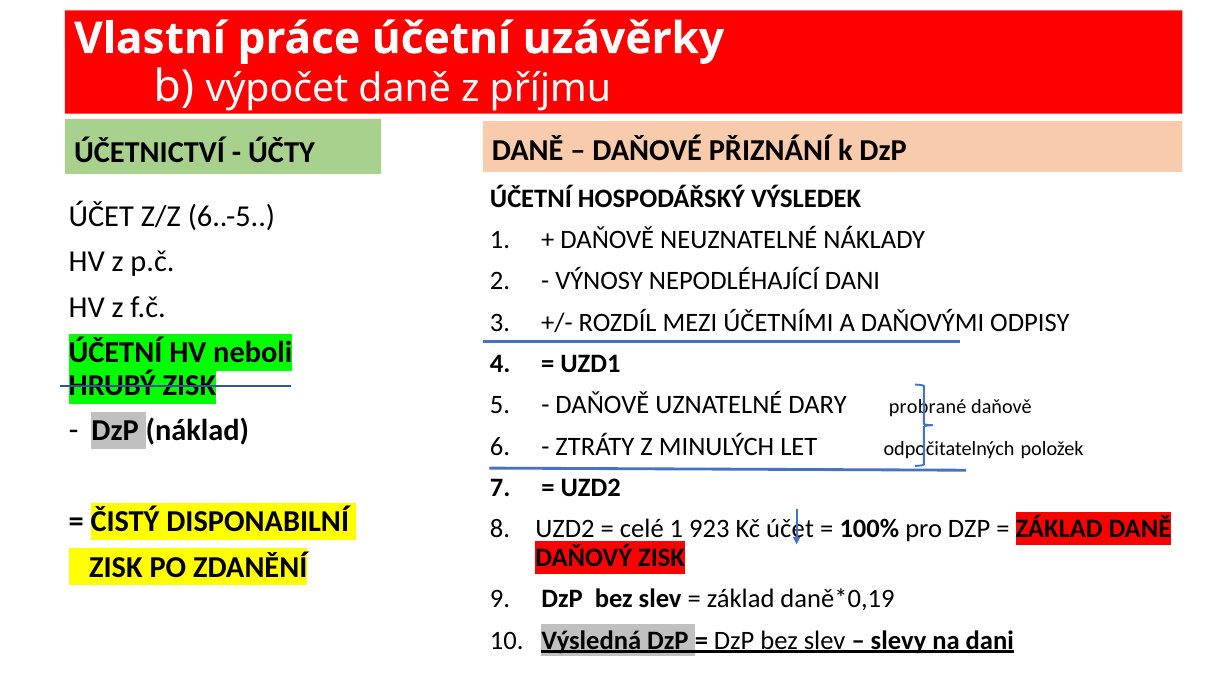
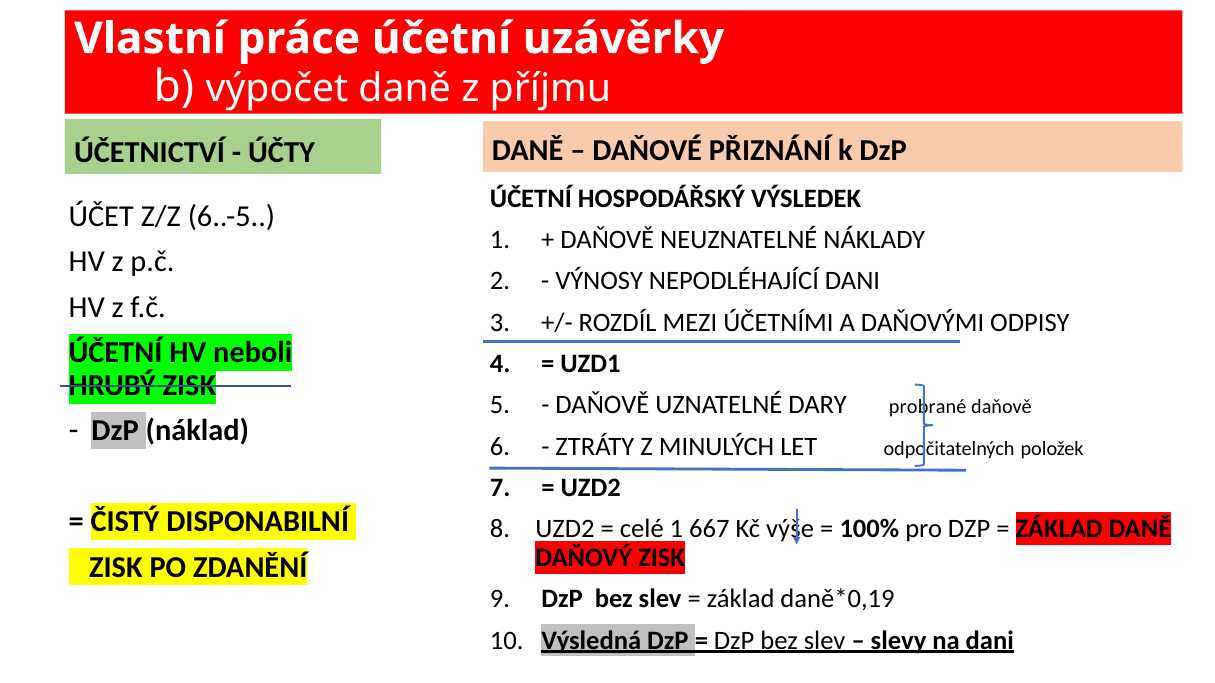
923: 923 -> 667
Kč účet: účet -> výše
